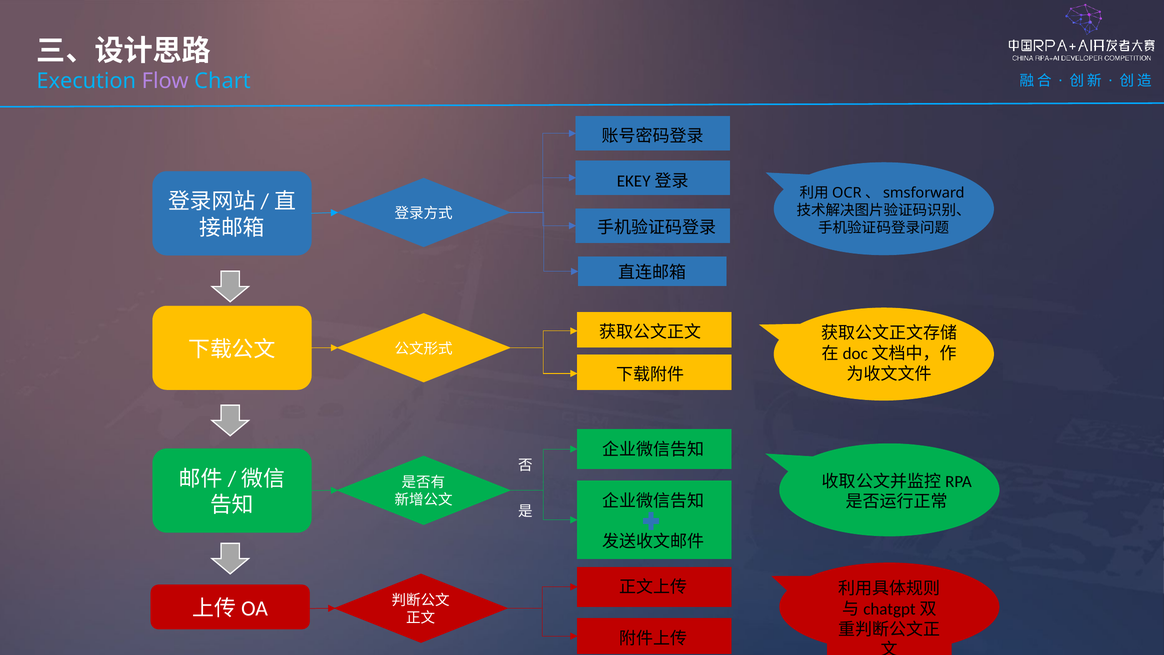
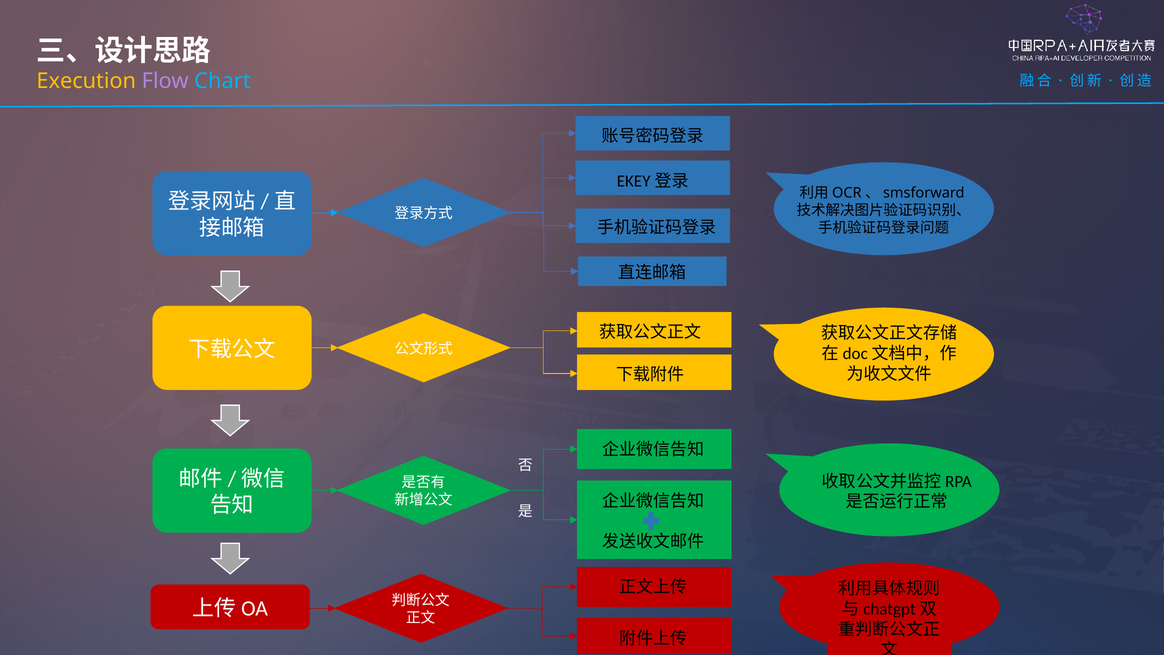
Execution colour: light blue -> yellow
